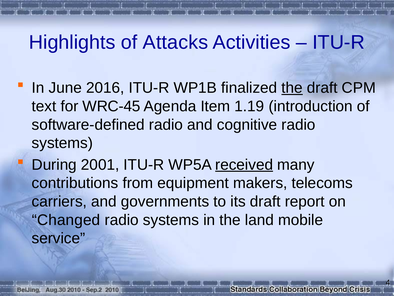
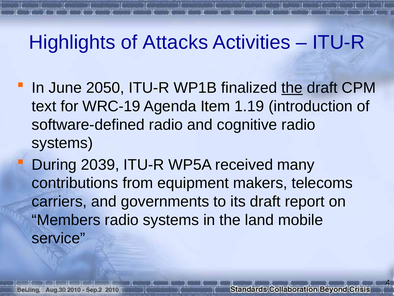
2016: 2016 -> 2050
WRC-45: WRC-45 -> WRC-19
2001: 2001 -> 2039
received underline: present -> none
Changed: Changed -> Members
